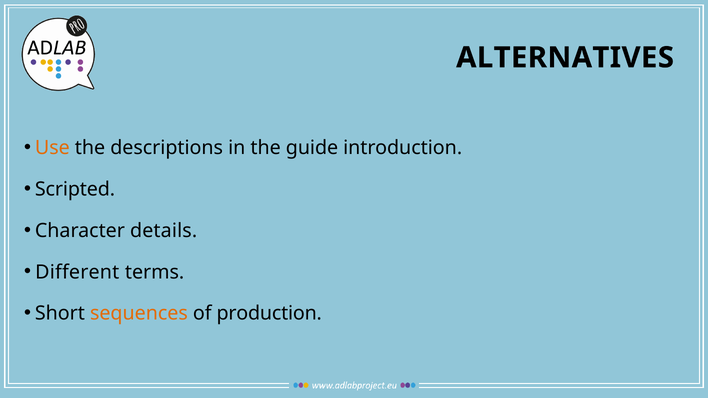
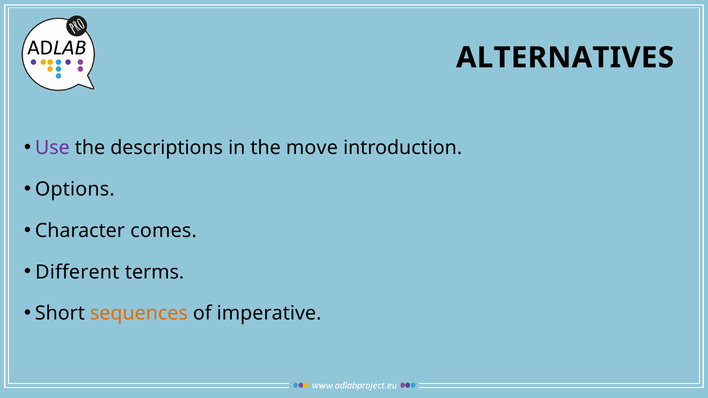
Use colour: orange -> purple
guide: guide -> move
Scripted: Scripted -> Options
details: details -> comes
production: production -> imperative
